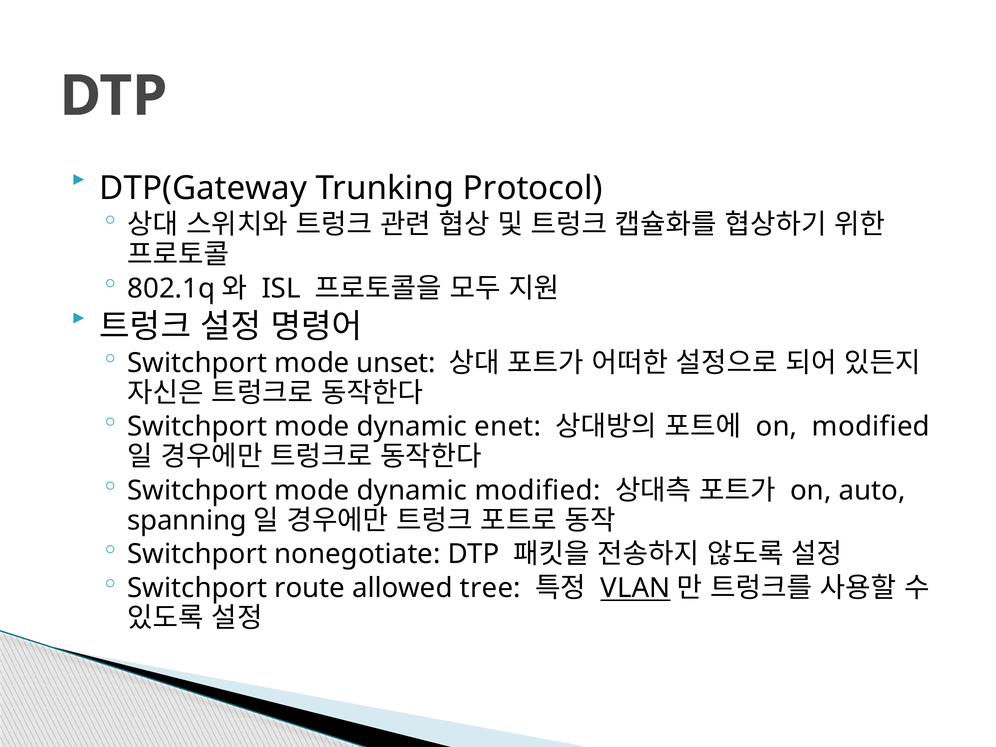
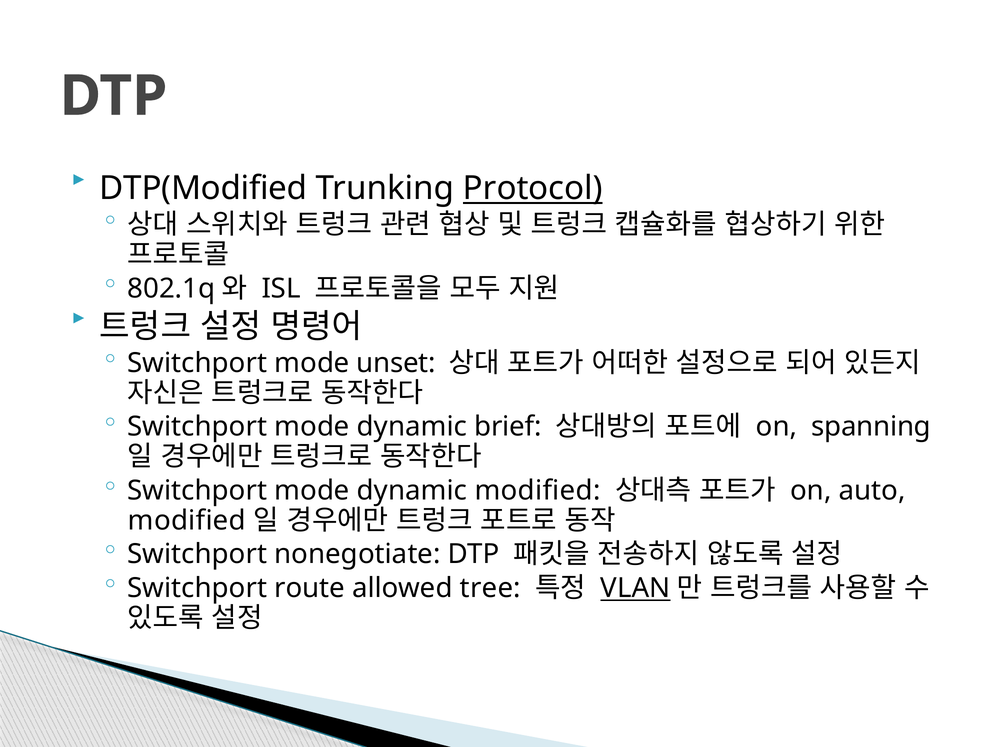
DTP(Gateway: DTP(Gateway -> DTP(Modified
Protocol underline: none -> present
enet: enet -> brief
on modified: modified -> spanning
spanning at (187, 520): spanning -> modified
